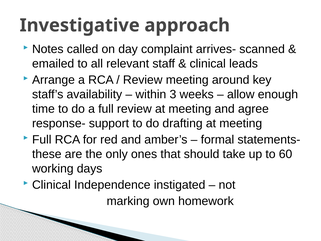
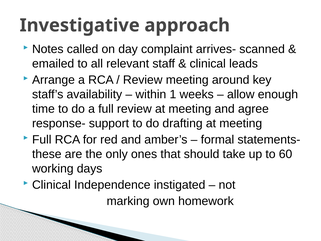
3: 3 -> 1
